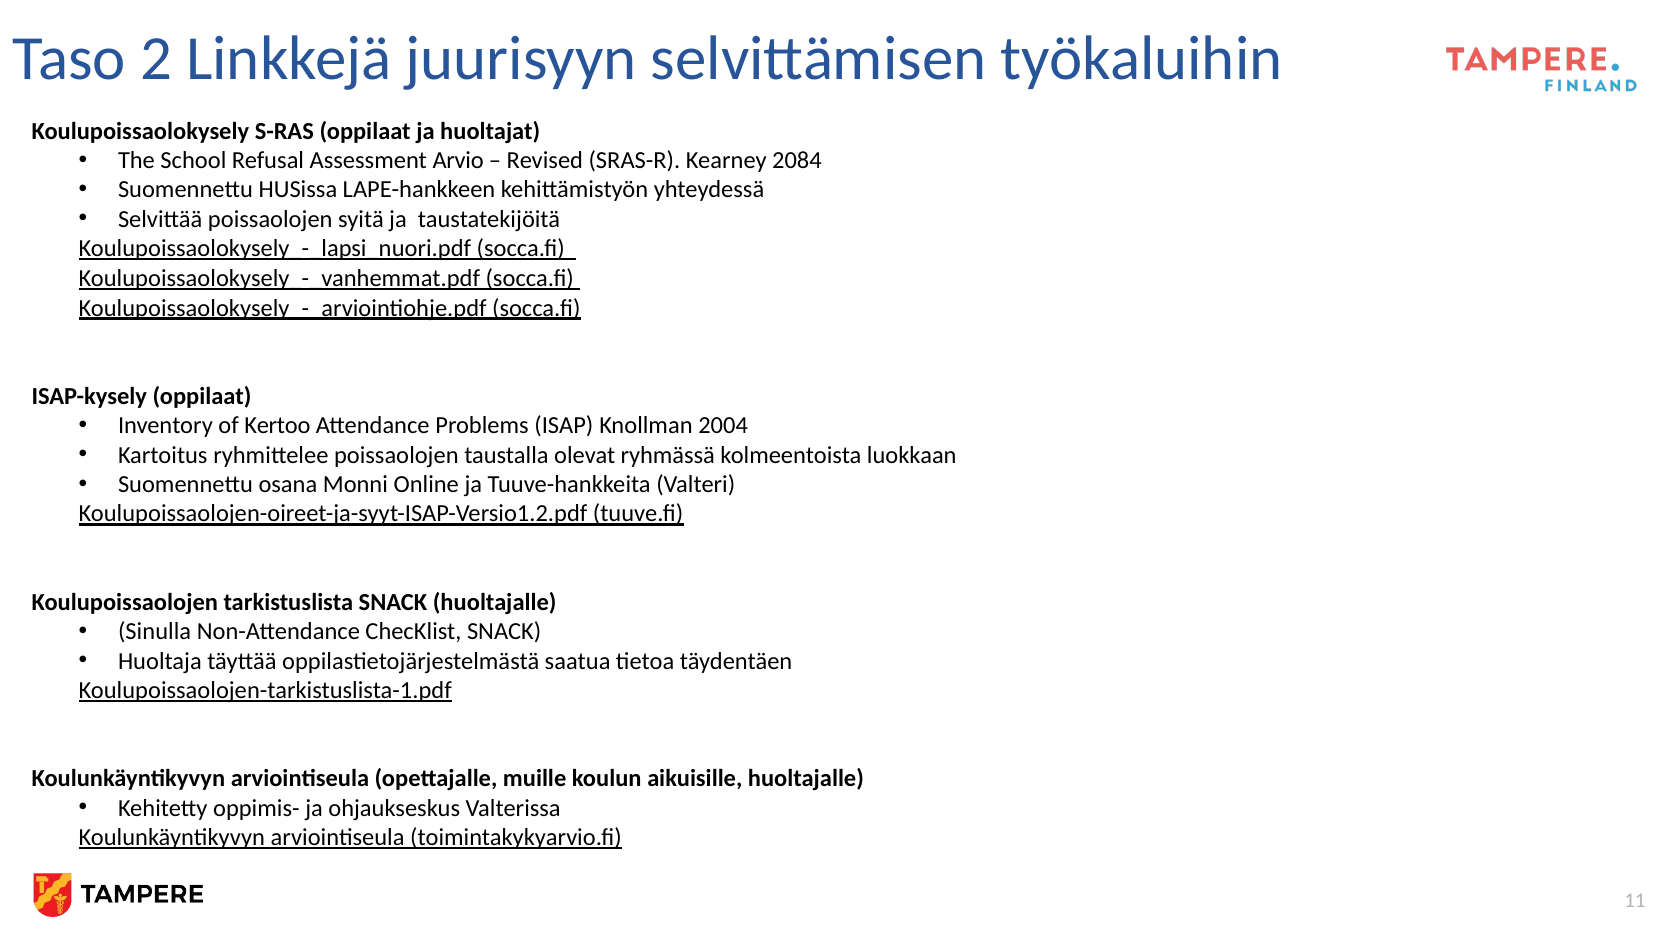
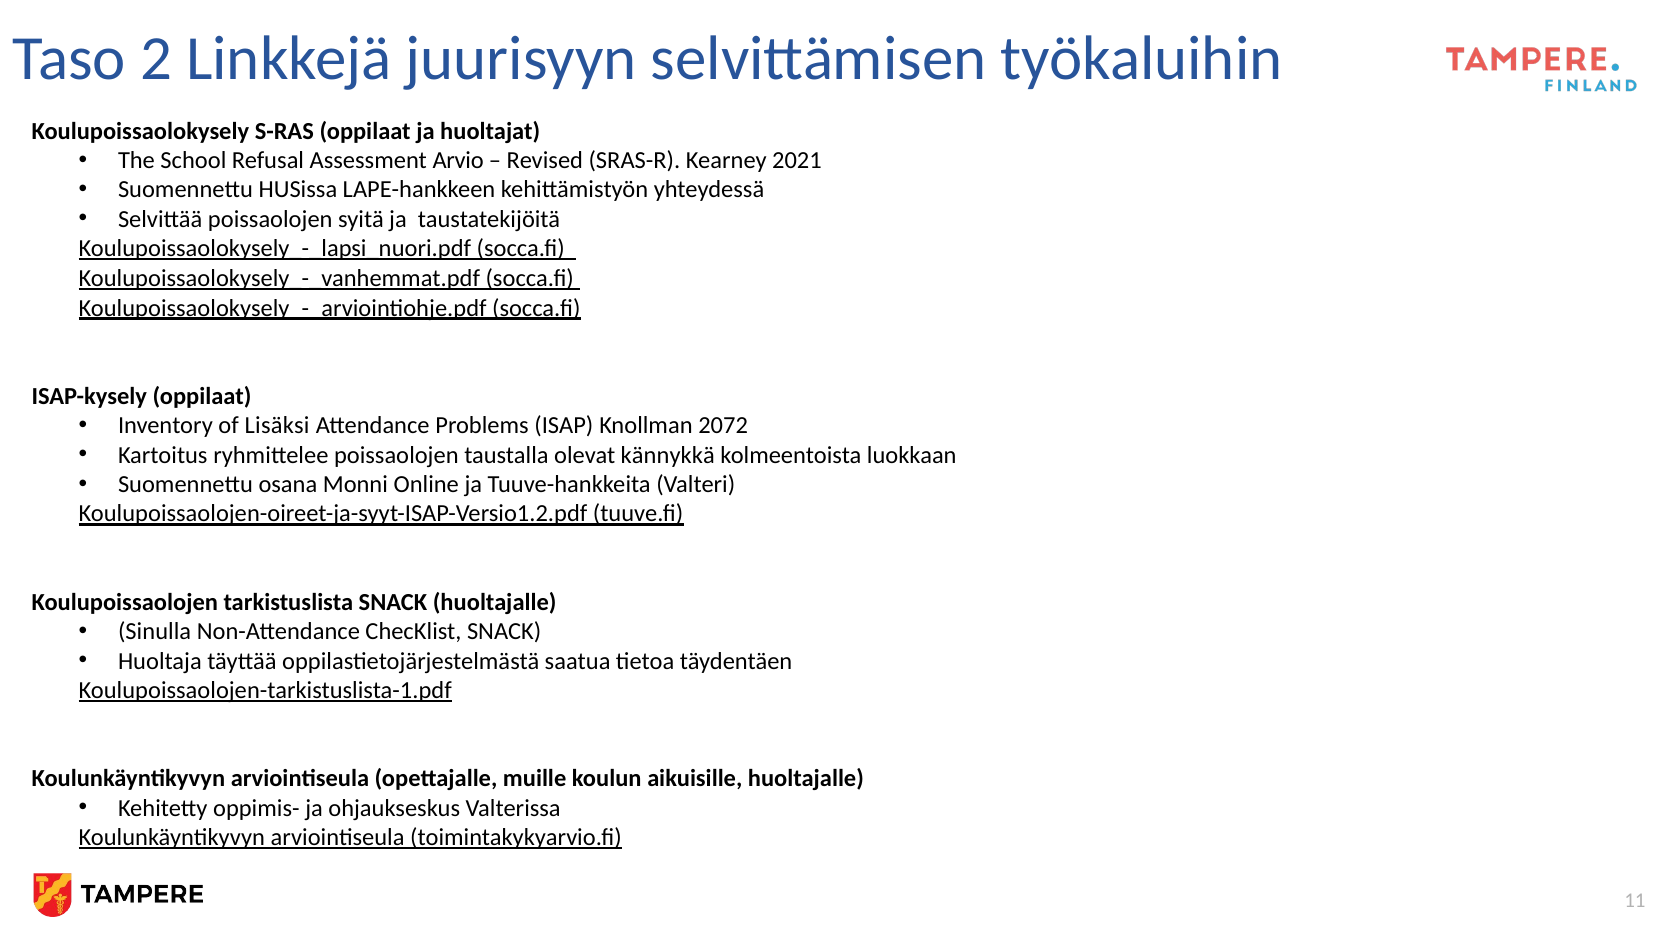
2084: 2084 -> 2021
Kertoo: Kertoo -> Lisäksi
2004: 2004 -> 2072
ryhmässä: ryhmässä -> kännykkä
